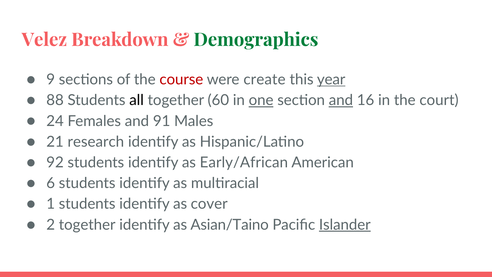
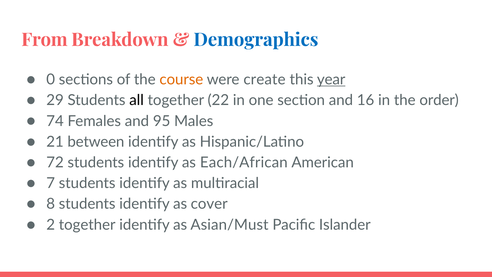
Velez: Velez -> From
Demographics colour: green -> blue
9: 9 -> 0
course colour: red -> orange
88: 88 -> 29
60: 60 -> 22
one underline: present -> none
and at (341, 100) underline: present -> none
court: court -> order
24: 24 -> 74
91: 91 -> 95
research: research -> between
92: 92 -> 72
Early/African: Early/African -> Each/African
6: 6 -> 7
1: 1 -> 8
Asian/Taino: Asian/Taino -> Asian/Must
Islander underline: present -> none
